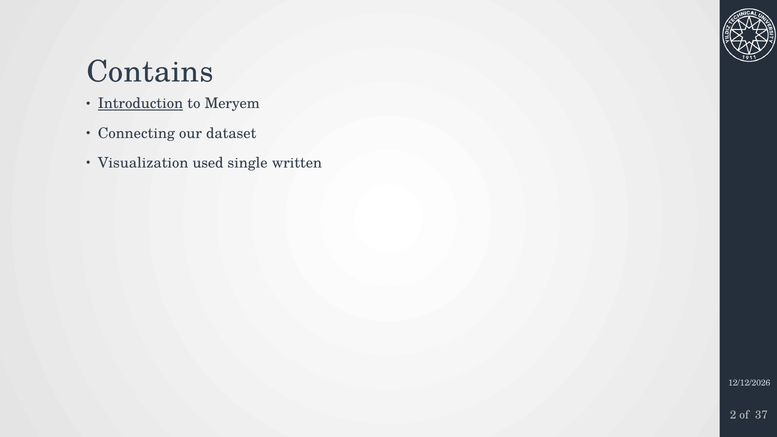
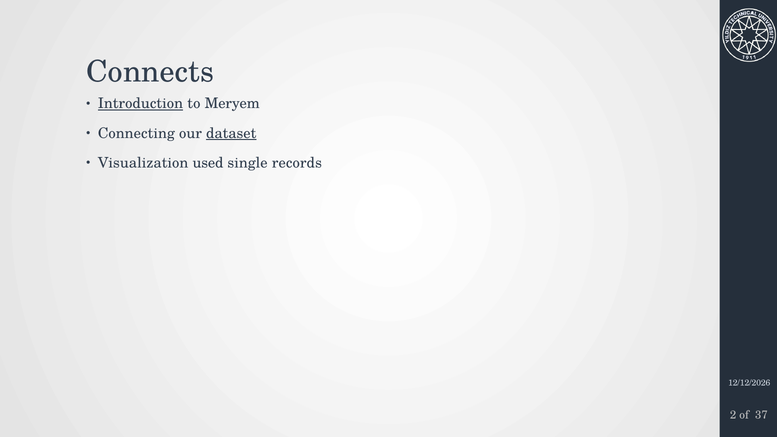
Contains: Contains -> Connects
dataset underline: none -> present
written: written -> records
